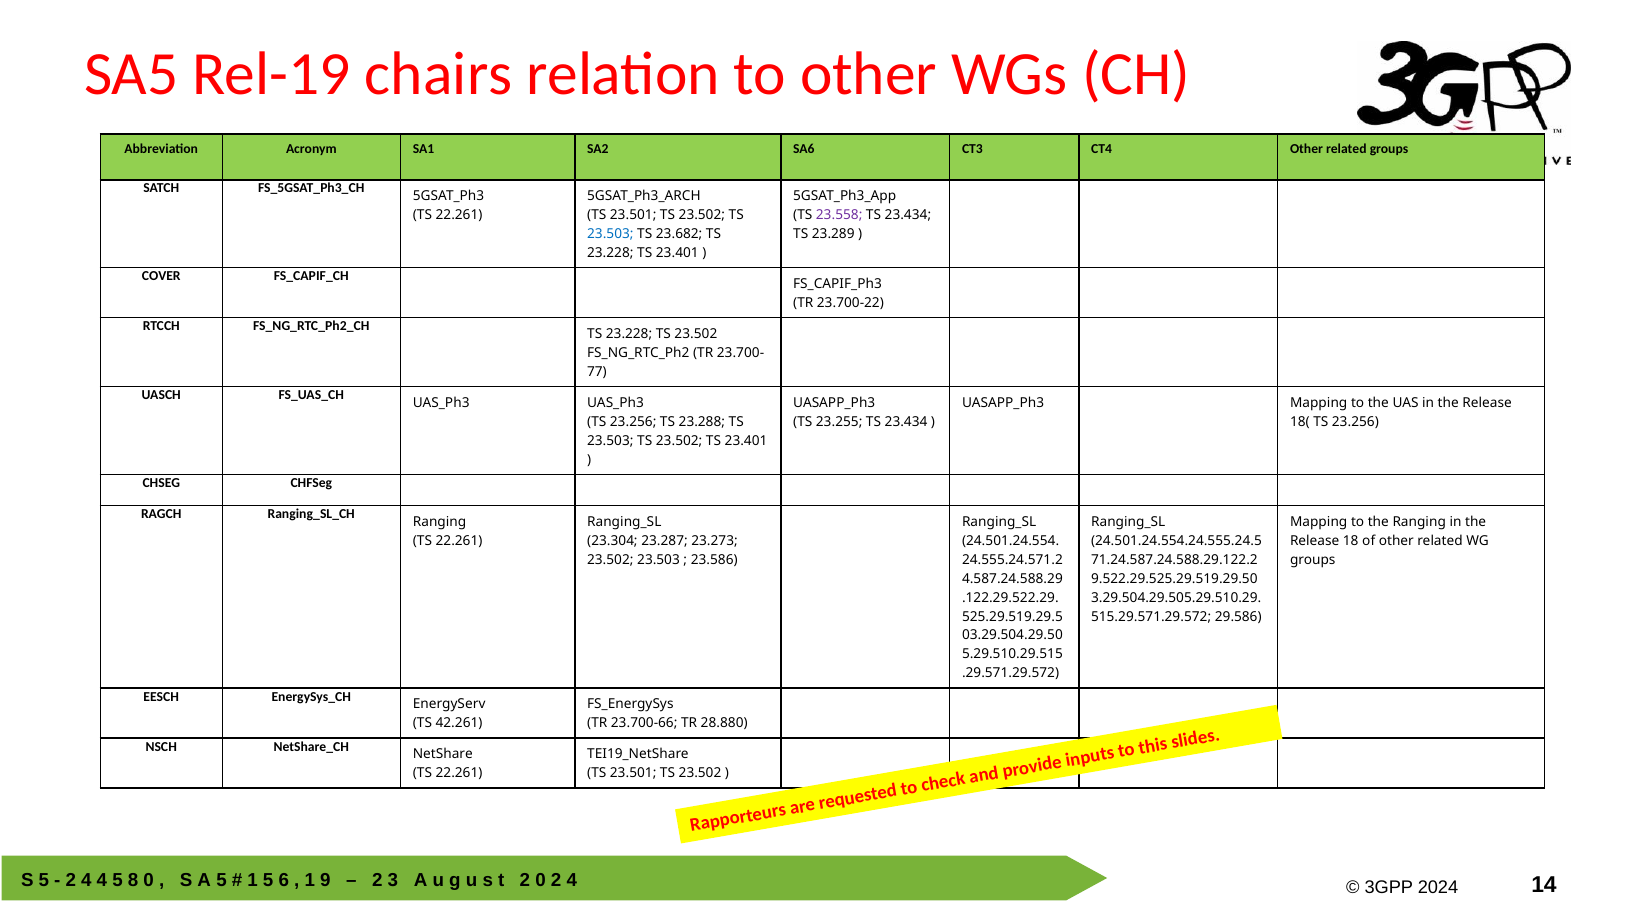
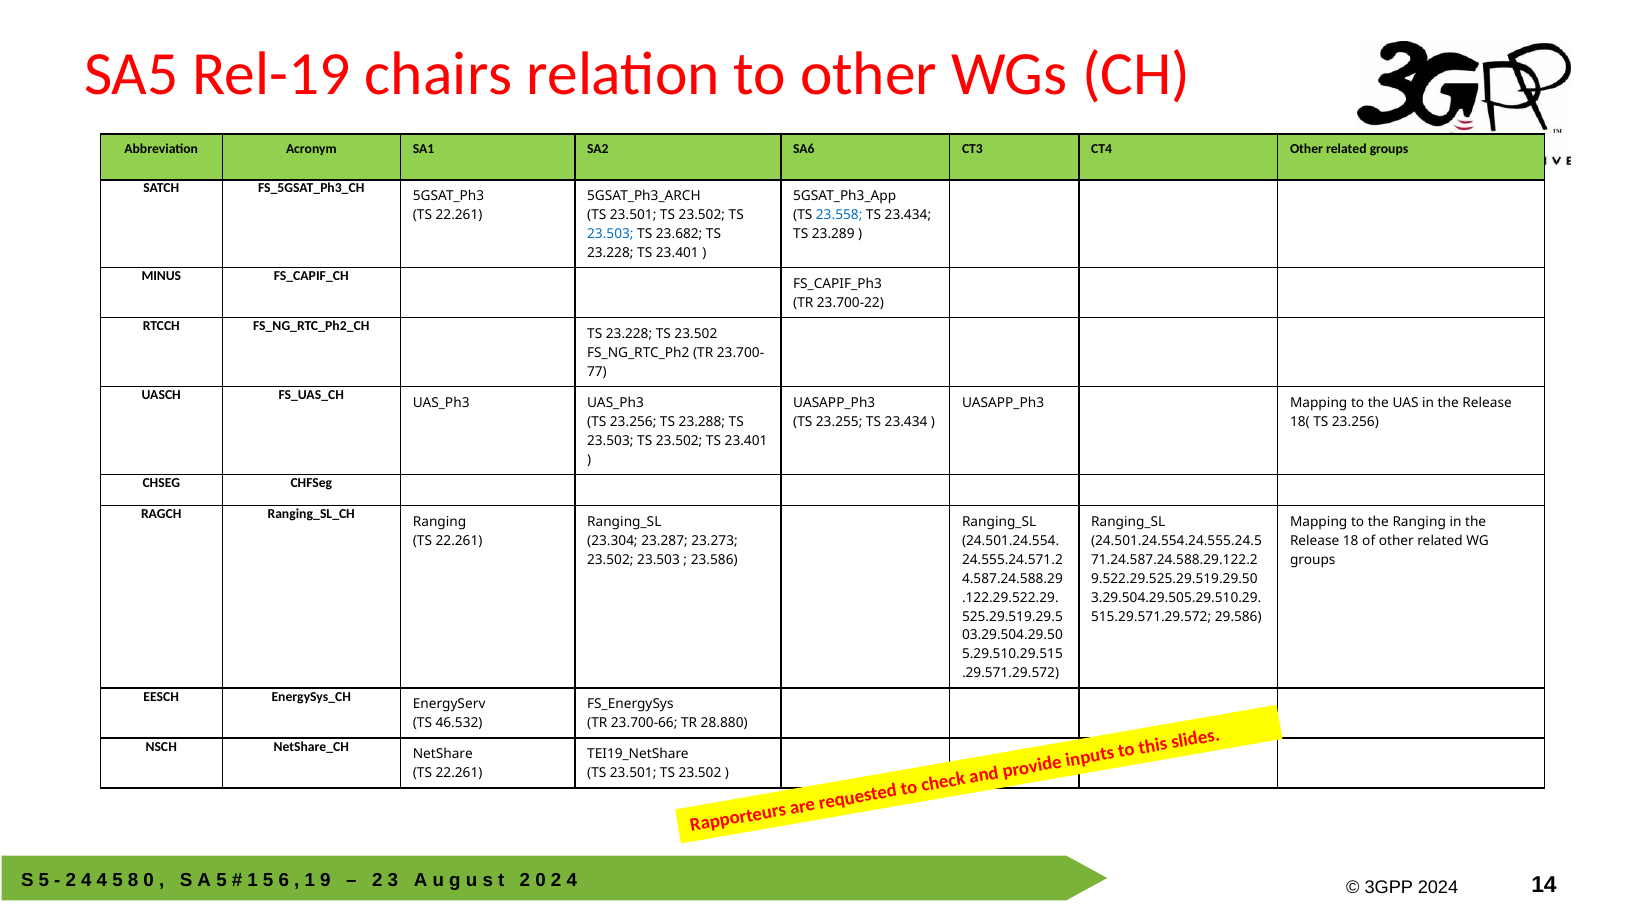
23.558 colour: purple -> blue
COVER: COVER -> MINUS
42.261: 42.261 -> 46.532
